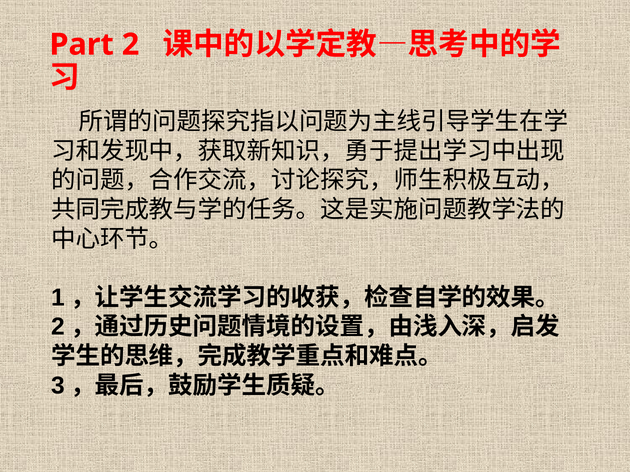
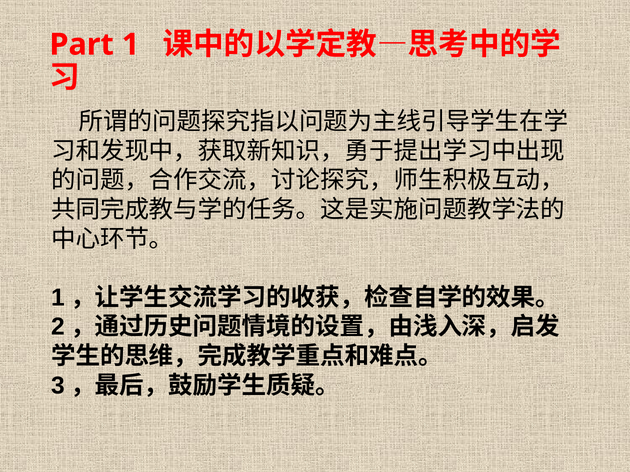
Part 2: 2 -> 1
